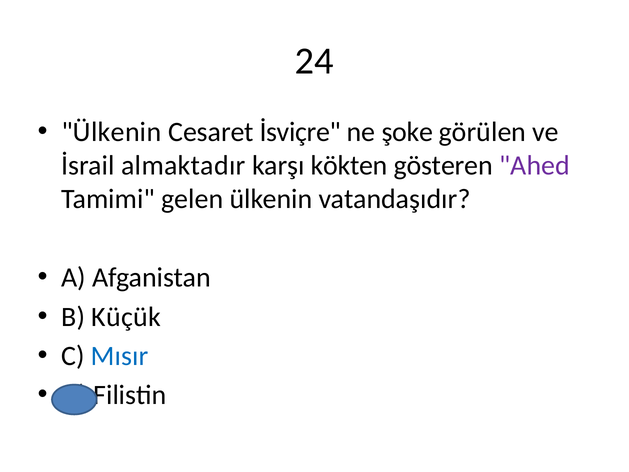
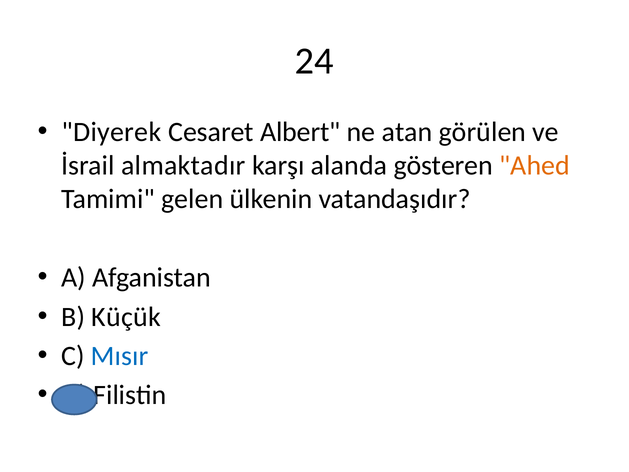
Ülkenin at (111, 132): Ülkenin -> Diyerek
İsviçre: İsviçre -> Albert
şoke: şoke -> atan
kökten: kökten -> alanda
Ahed colour: purple -> orange
